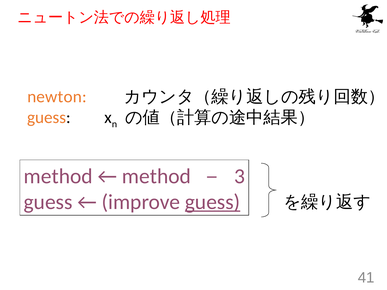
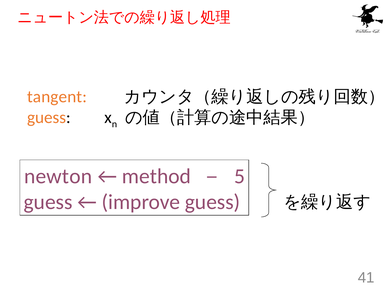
newton: newton -> tangent
method at (58, 176): method -> newton
3: 3 -> 5
guess at (213, 202) underline: present -> none
